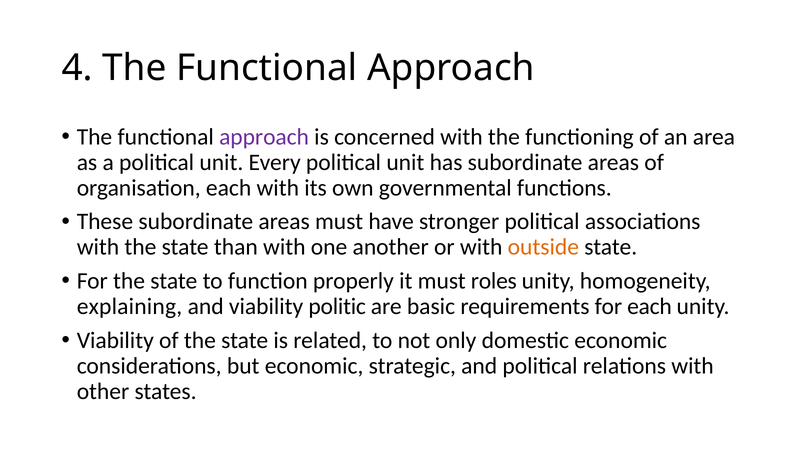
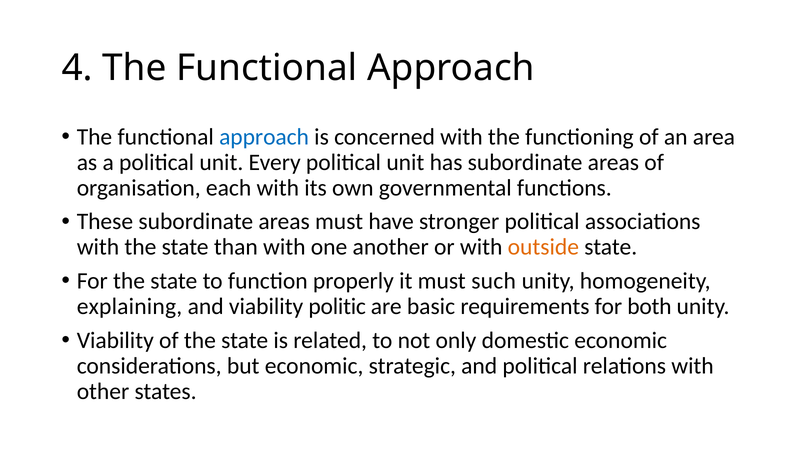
approach at (264, 137) colour: purple -> blue
roles: roles -> such
for each: each -> both
